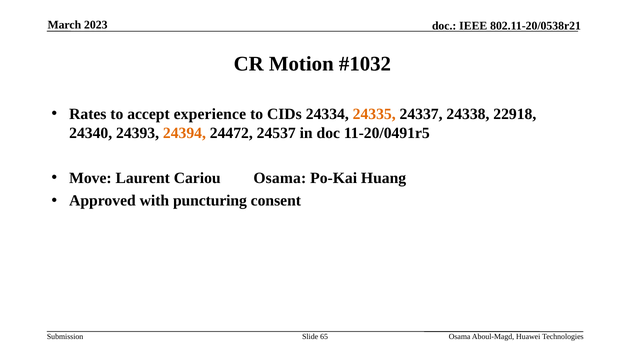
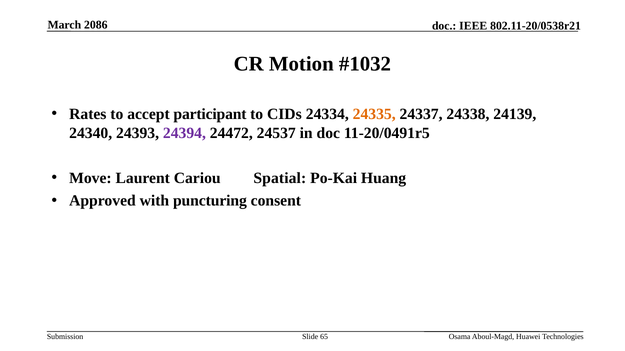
2023: 2023 -> 2086
experience: experience -> participant
22918: 22918 -> 24139
24394 colour: orange -> purple
Cariou Osama: Osama -> Spatial
